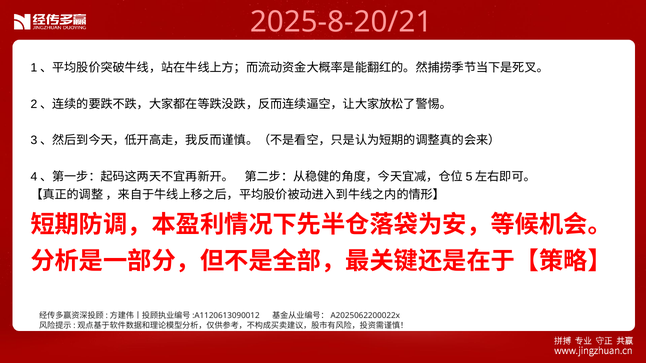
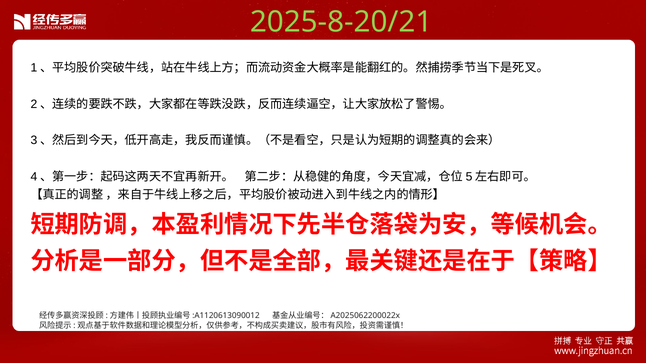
2025-8-20/21 colour: pink -> light green
